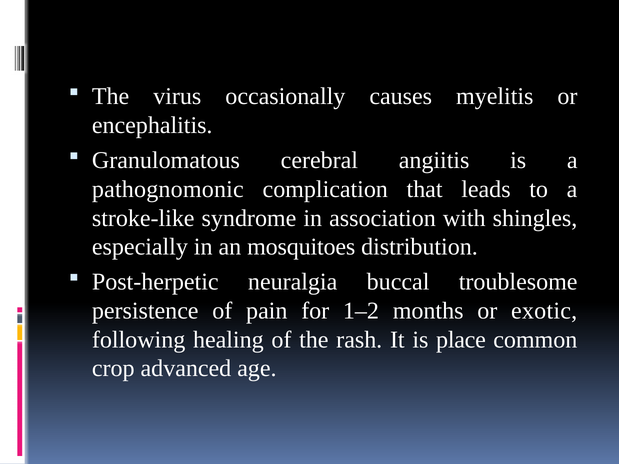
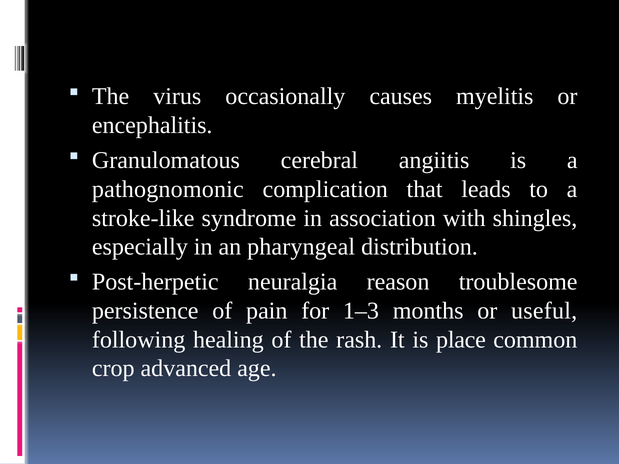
mosquitoes: mosquitoes -> pharyngeal
buccal: buccal -> reason
1–2: 1–2 -> 1–3
exotic: exotic -> useful
